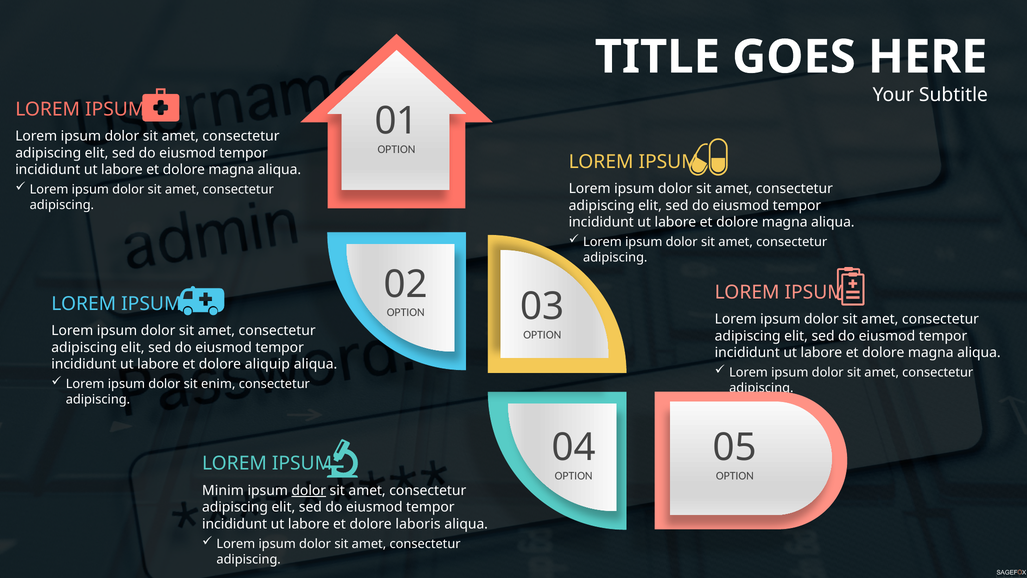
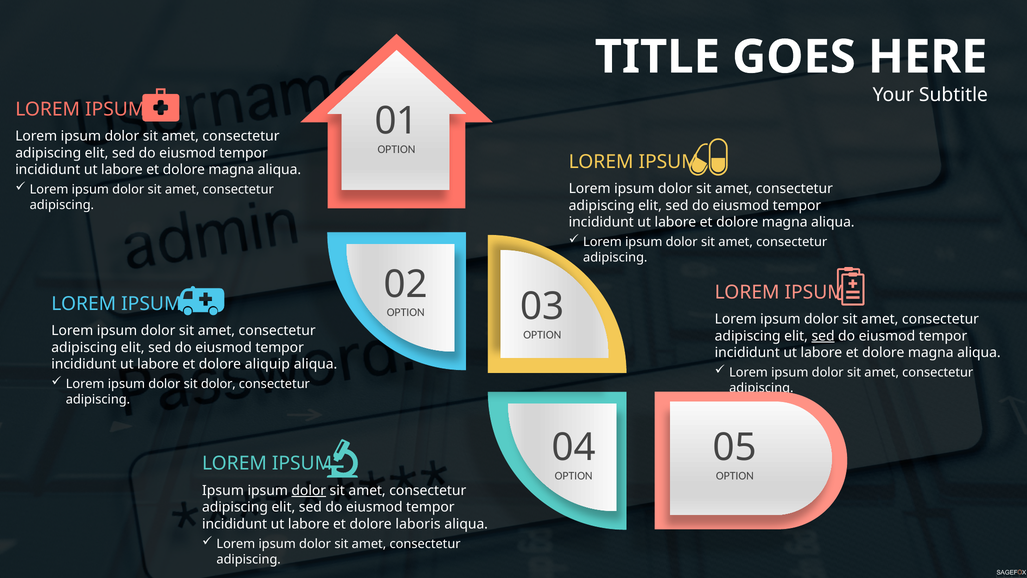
sed at (823, 336) underline: none -> present
sit enim: enim -> dolor
Minim at (223, 490): Minim -> Ipsum
